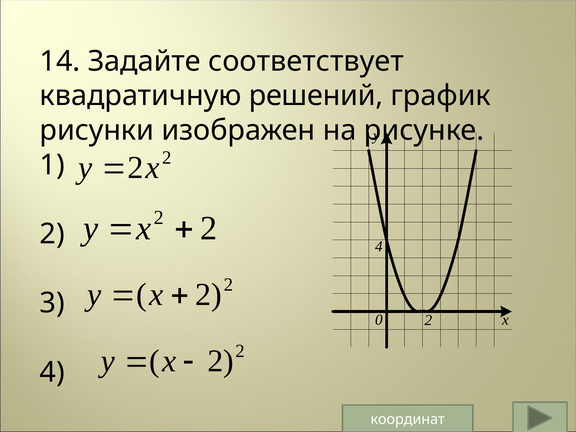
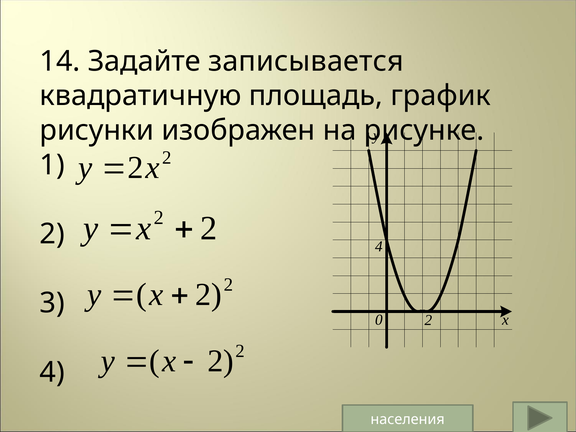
соответствует: соответствует -> записывается
решений: решений -> площадь
координат: координат -> населения
